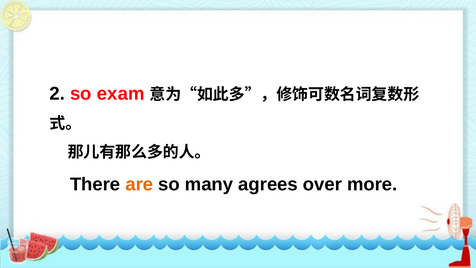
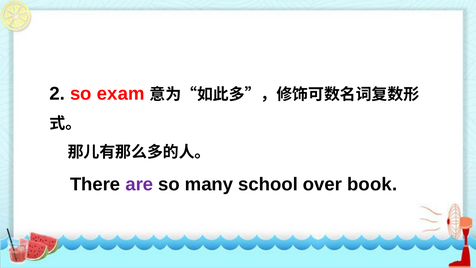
are colour: orange -> purple
agrees: agrees -> school
more: more -> book
